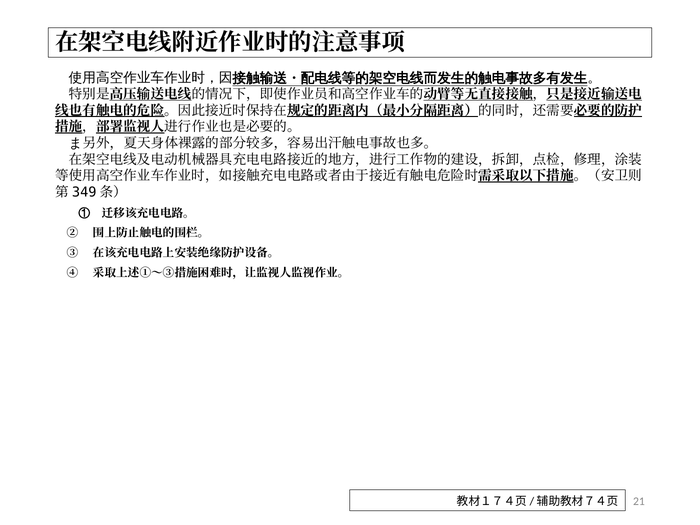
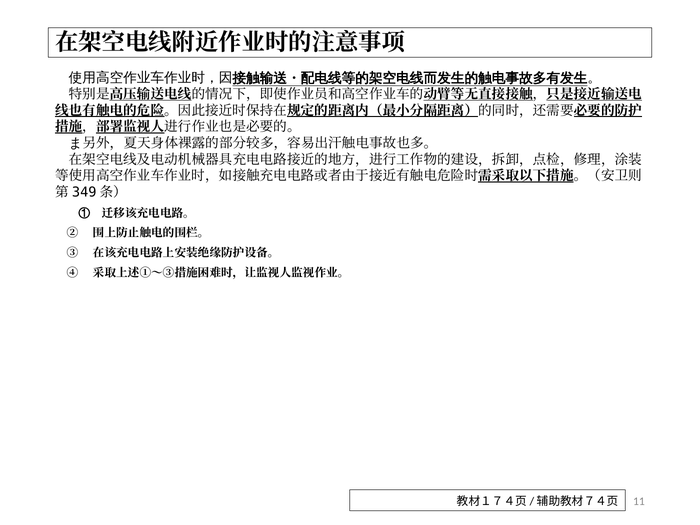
21: 21 -> 11
